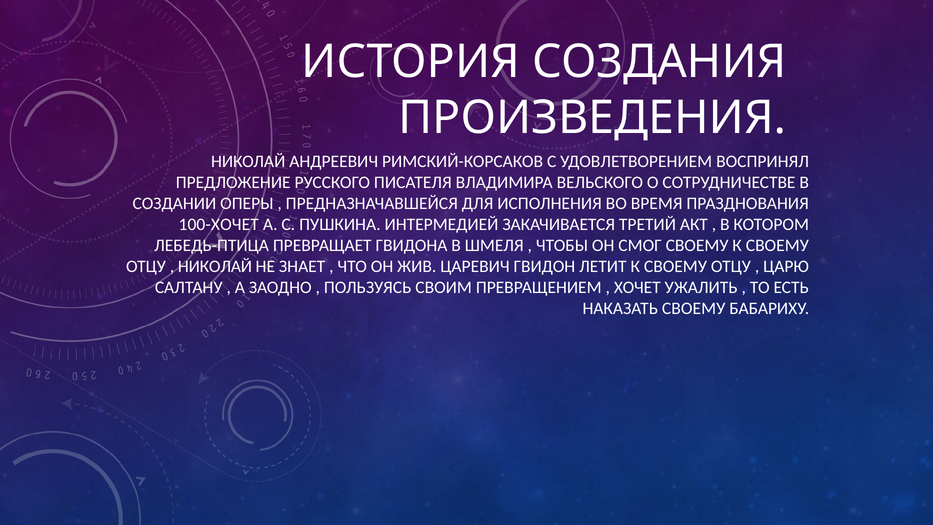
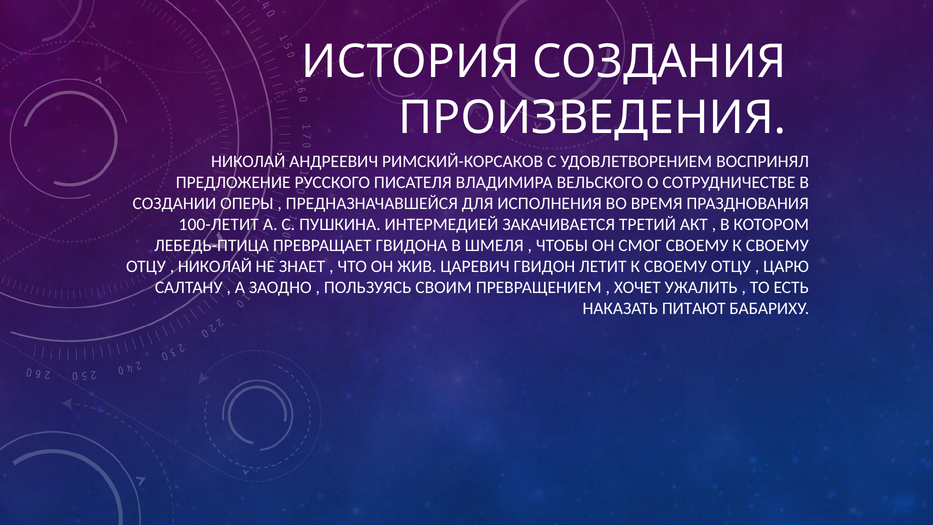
100-ХОЧЕТ: 100-ХОЧЕТ -> 100-ЛЕТИТ
НАКАЗАТЬ СВОЕМУ: СВОЕМУ -> ПИТАЮТ
